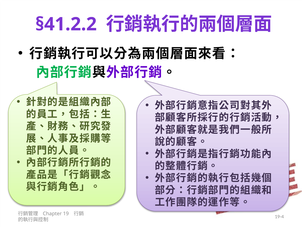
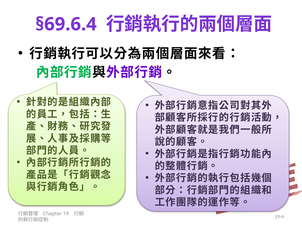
§41.2.2: §41.2.2 -> §69.6.4
